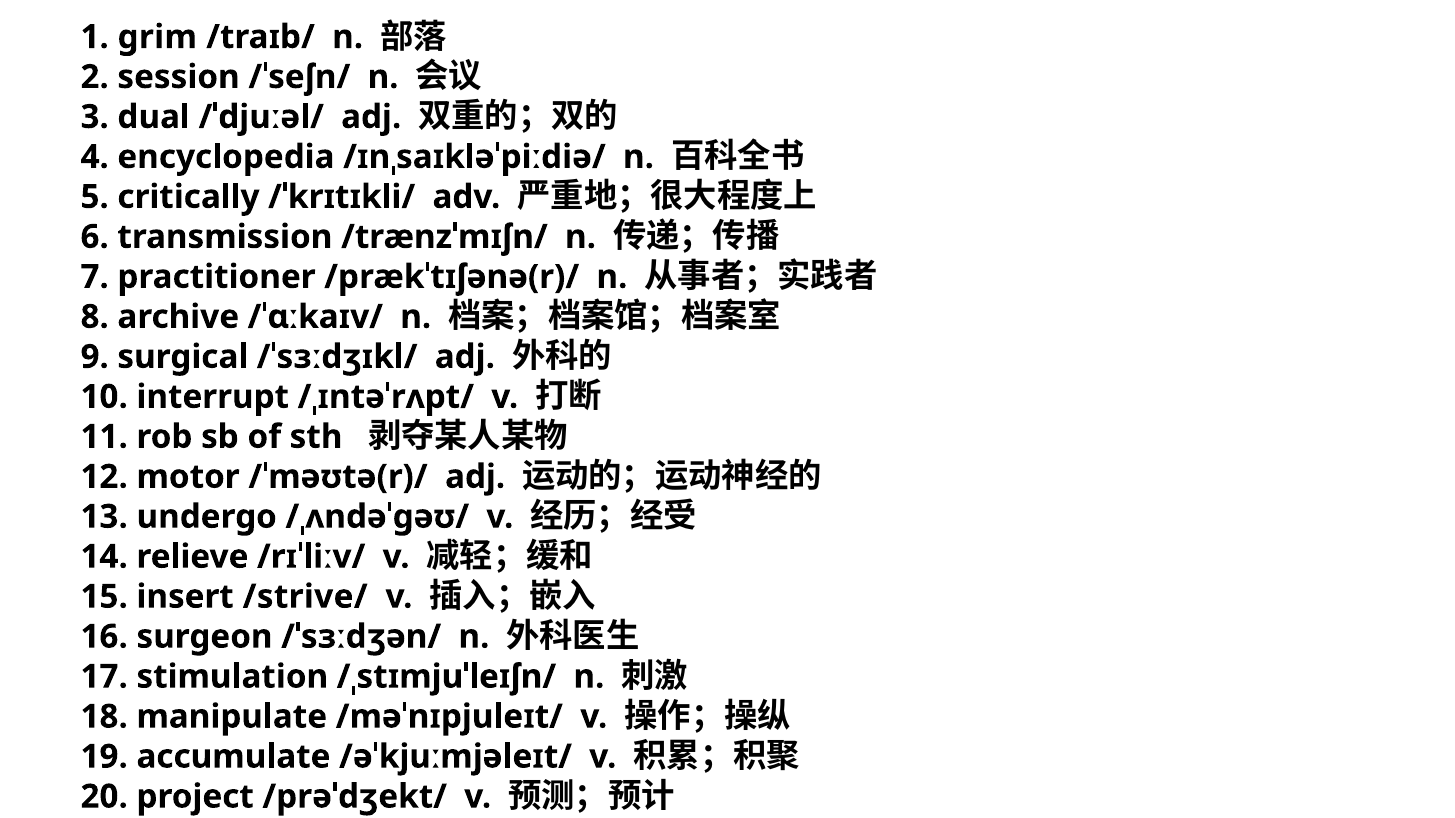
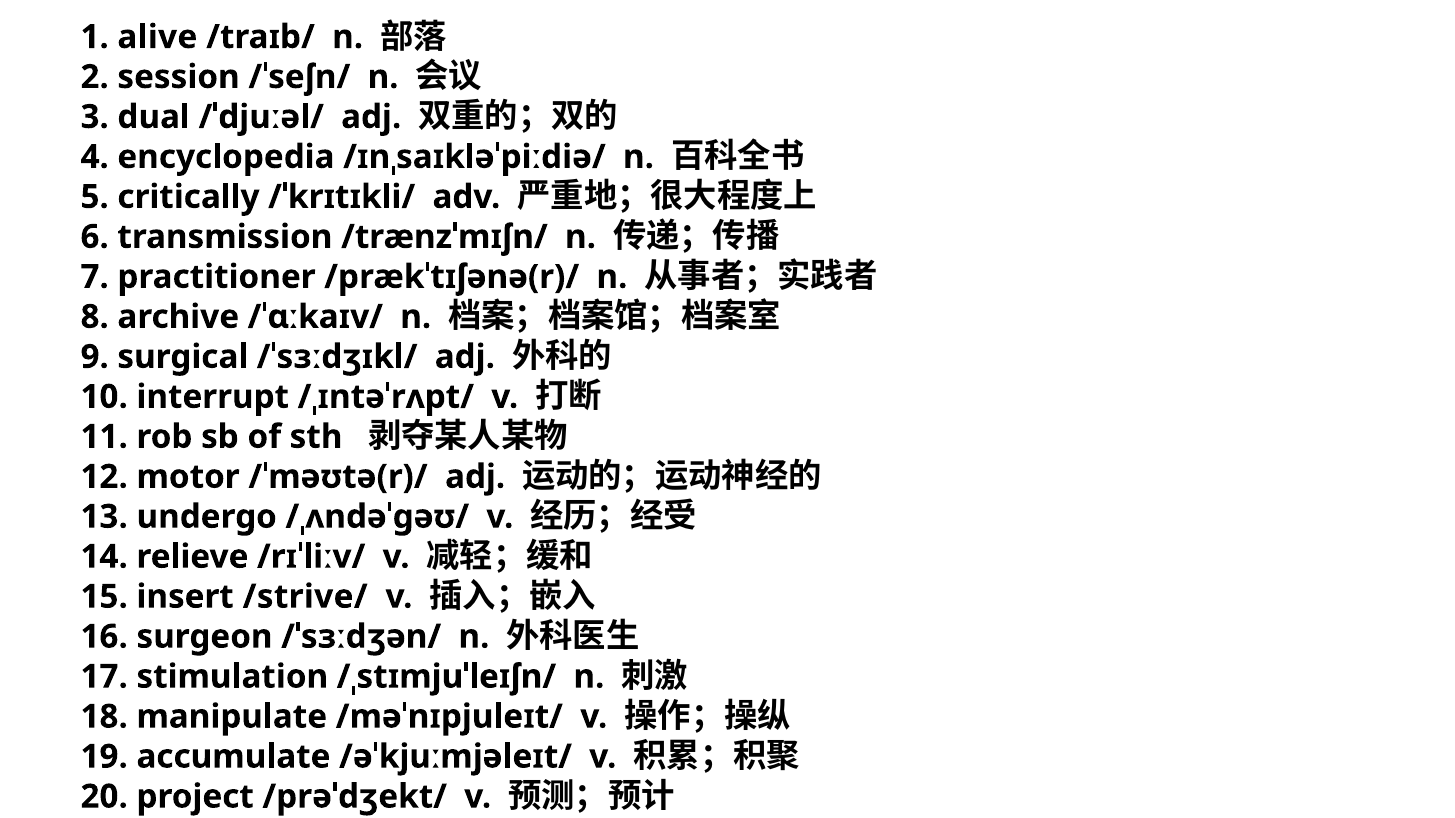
grim: grim -> alive
